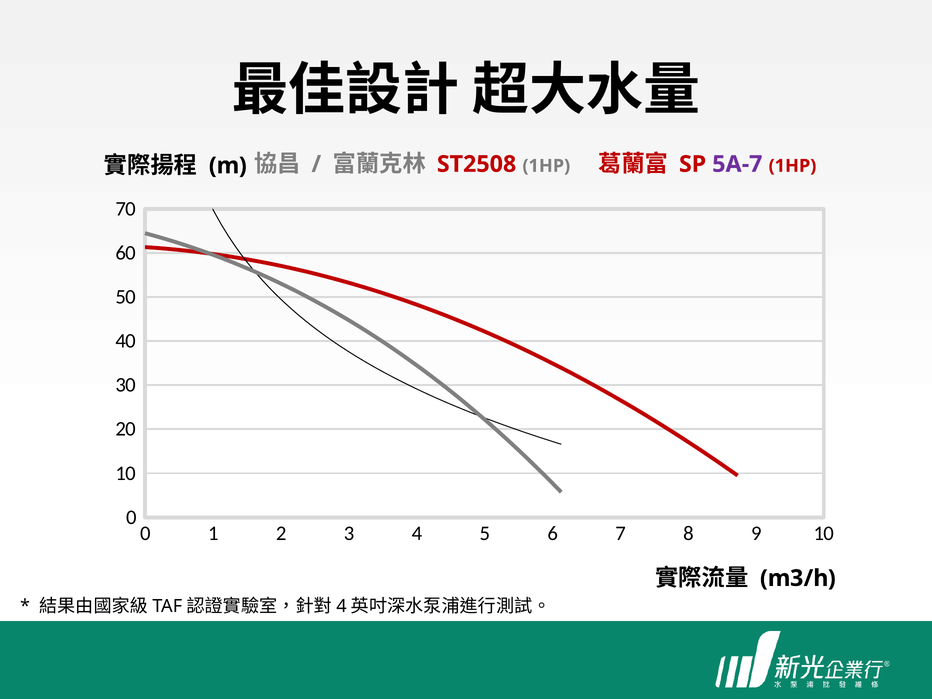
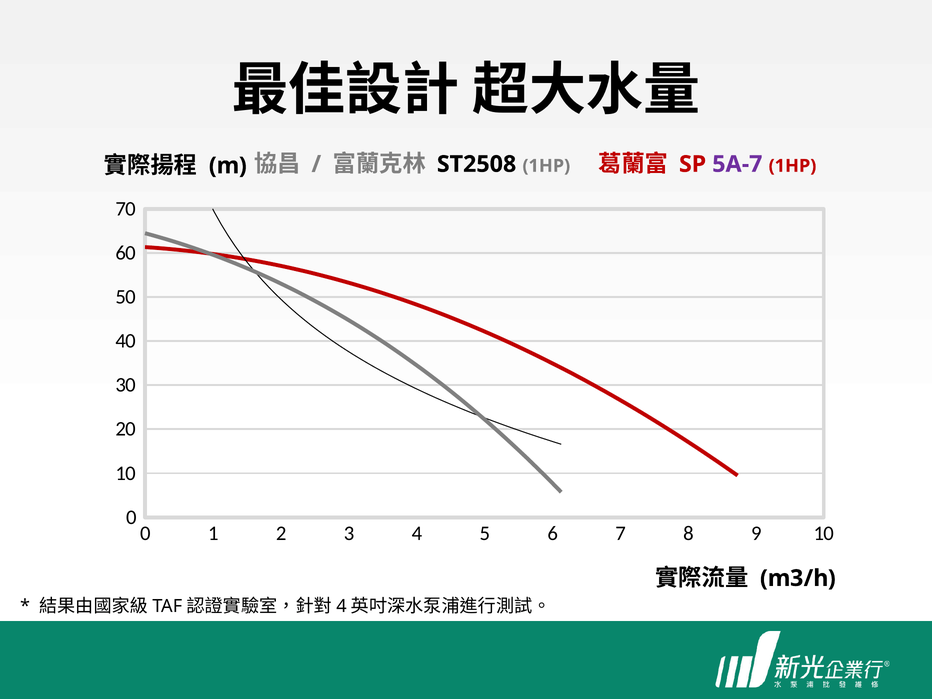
ST2508 colour: red -> black
